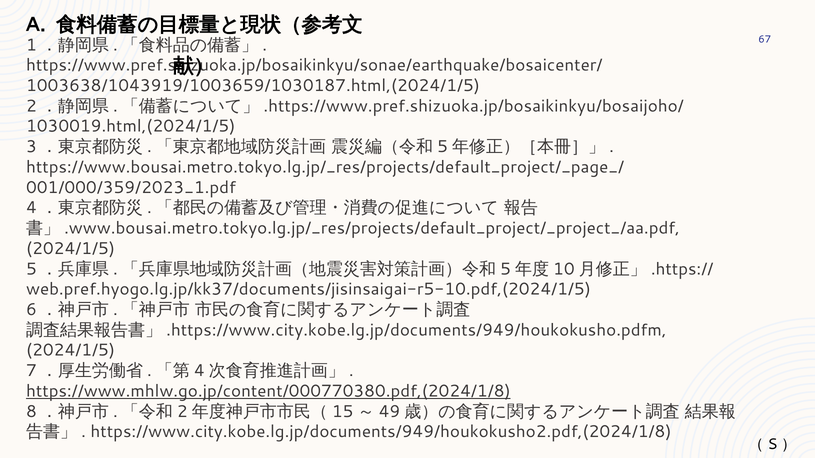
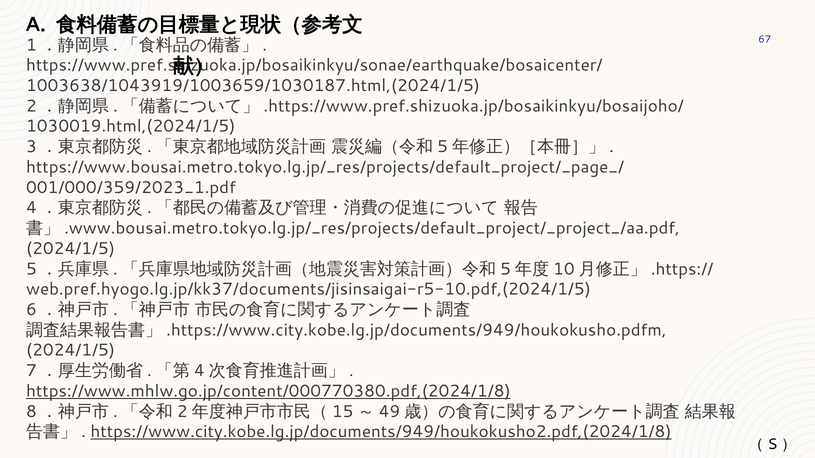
https://www.city.kobe.lg.jp/documents/949/houkokusho2.pdf,(2024/1/8 underline: none -> present
